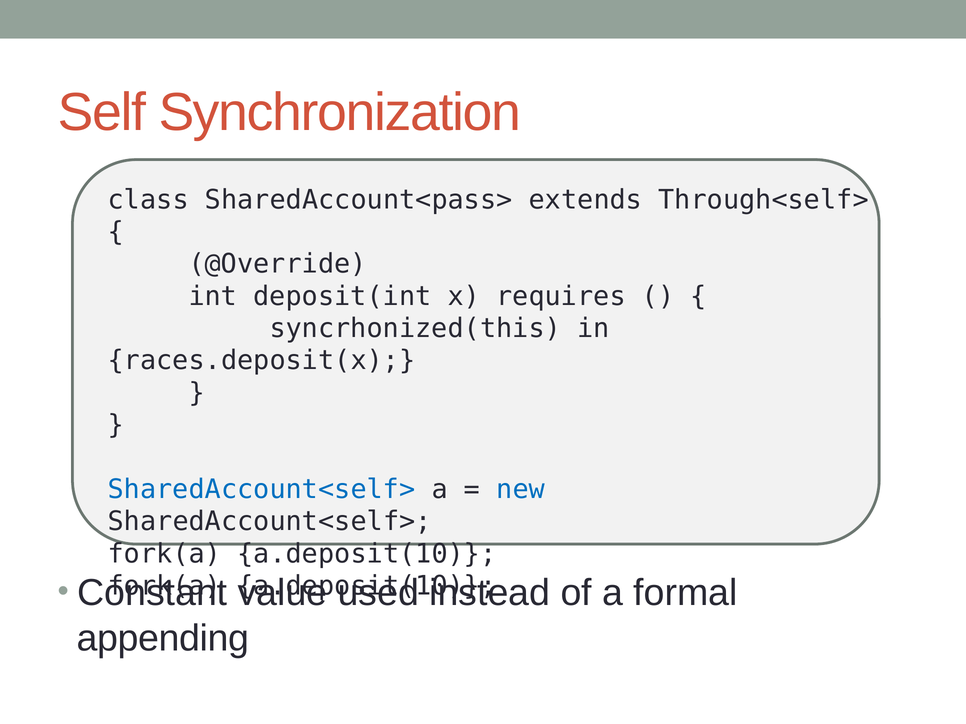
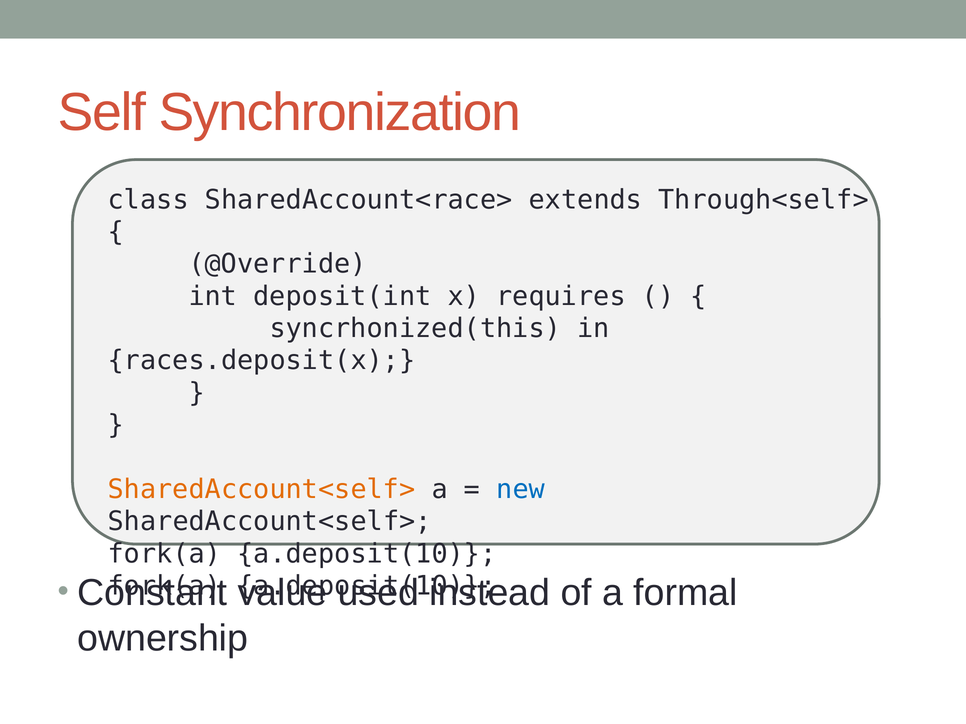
SharedAccount<pass>: SharedAccount<pass> -> SharedAccount<race>
SharedAccount<self> at (262, 490) colour: blue -> orange
appending: appending -> ownership
